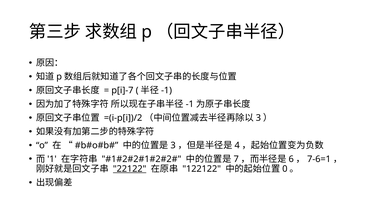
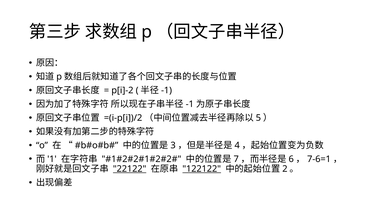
p[i]-7: p[i]-7 -> p[i]-2
3 at (258, 118): 3 -> 5
122122 underline: none -> present
0: 0 -> 2
